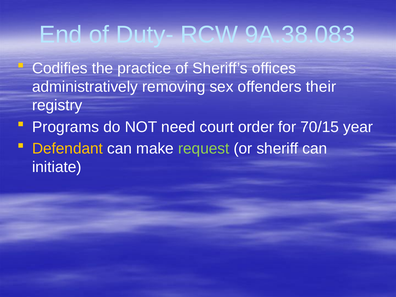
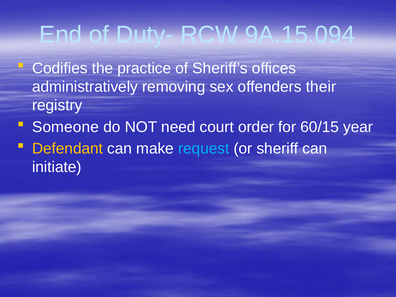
9A.38.083: 9A.38.083 -> 9A.15.094
Programs: Programs -> Someone
70/15: 70/15 -> 60/15
request colour: light green -> light blue
